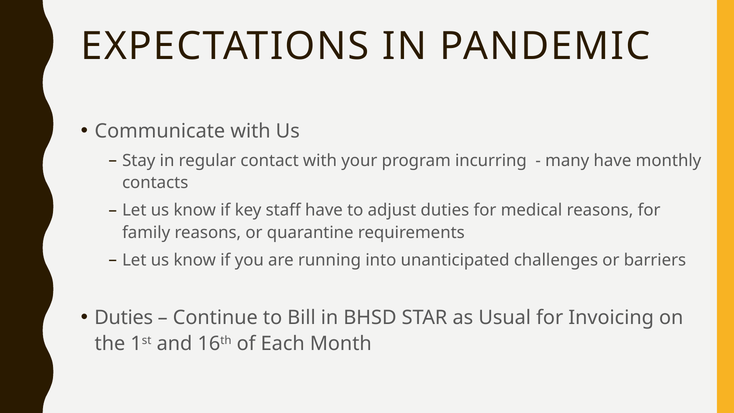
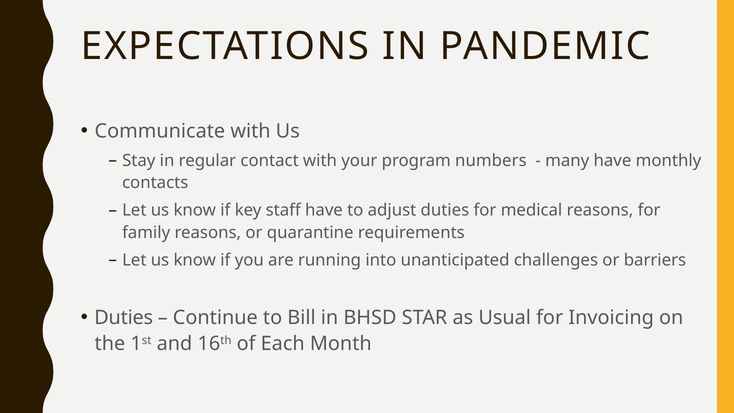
incurring: incurring -> numbers
